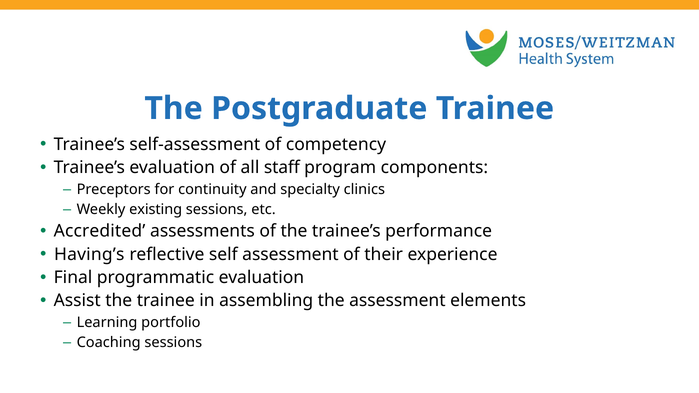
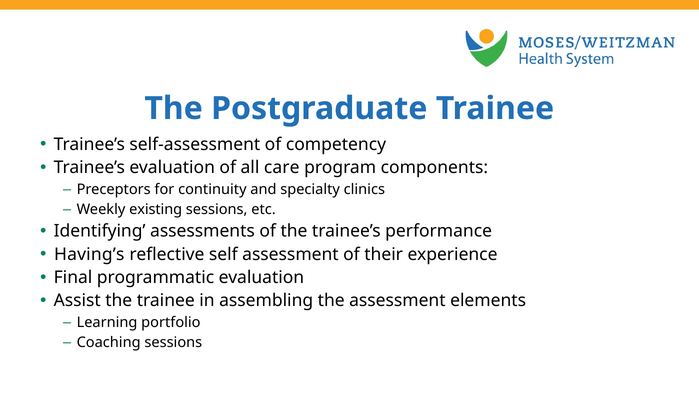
staff: staff -> care
Accredited: Accredited -> Identifying
